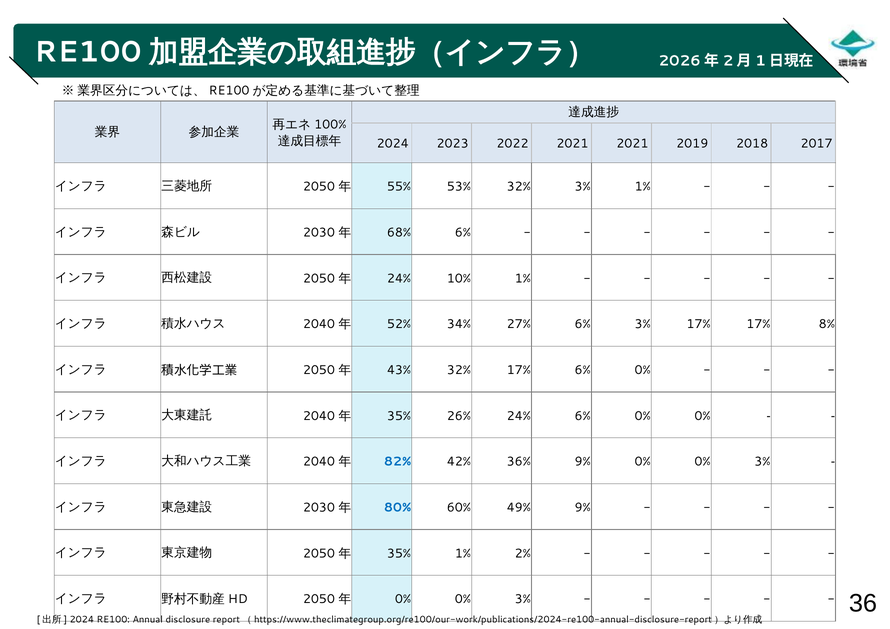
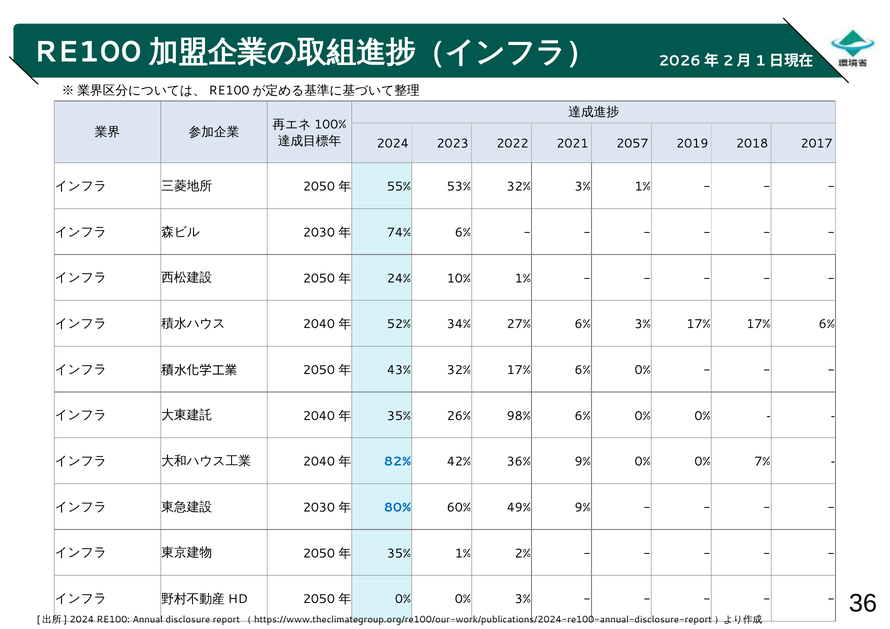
2021 2021: 2021 -> 2057
68%: 68% -> 74%
17% 17% 8%: 8% -> 6%
26% 24%: 24% -> 98%
9% 0% 0% 3%: 3% -> 7%
